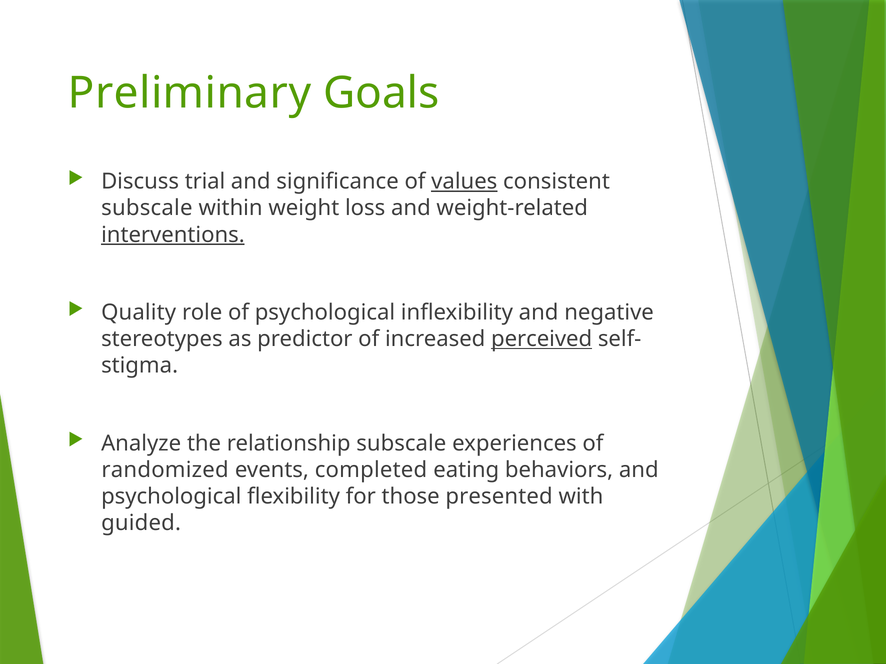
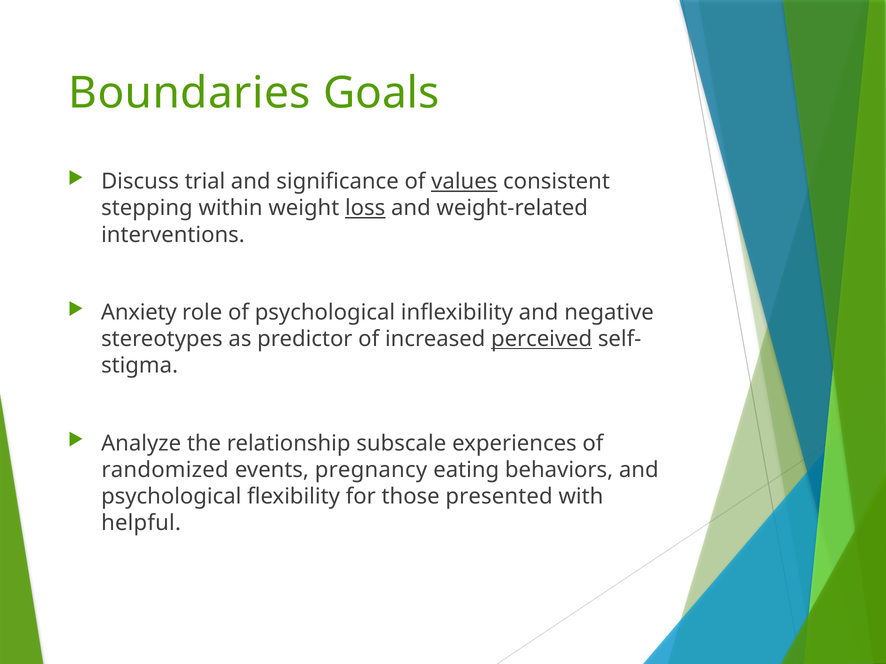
Preliminary: Preliminary -> Boundaries
subscale at (147, 208): subscale -> stepping
loss underline: none -> present
interventions underline: present -> none
Quality: Quality -> Anxiety
completed: completed -> pregnancy
guided: guided -> helpful
